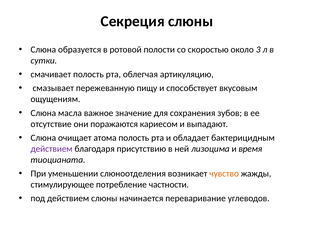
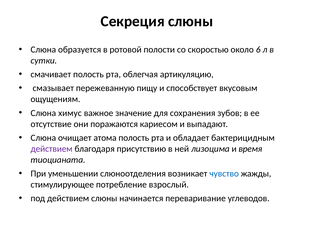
3: 3 -> 6
масла: масла -> химус
чувство colour: orange -> blue
частности: частности -> взрослый
